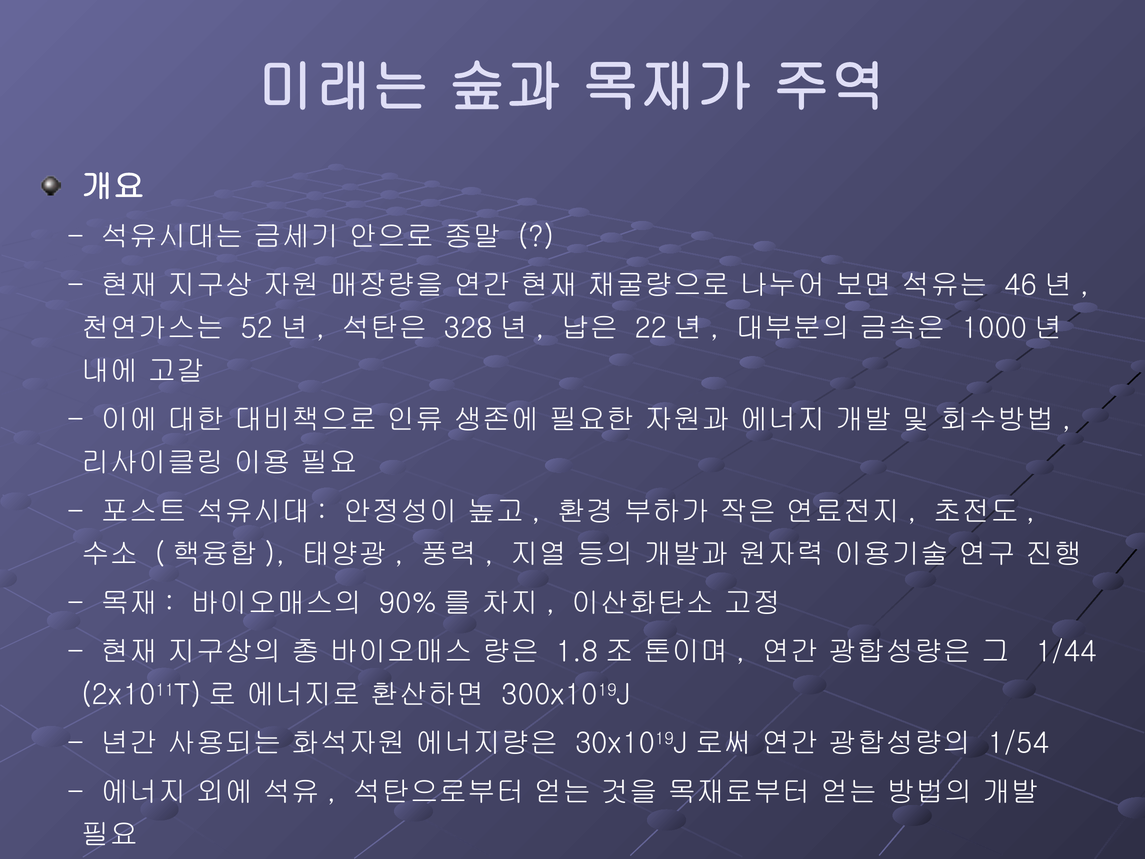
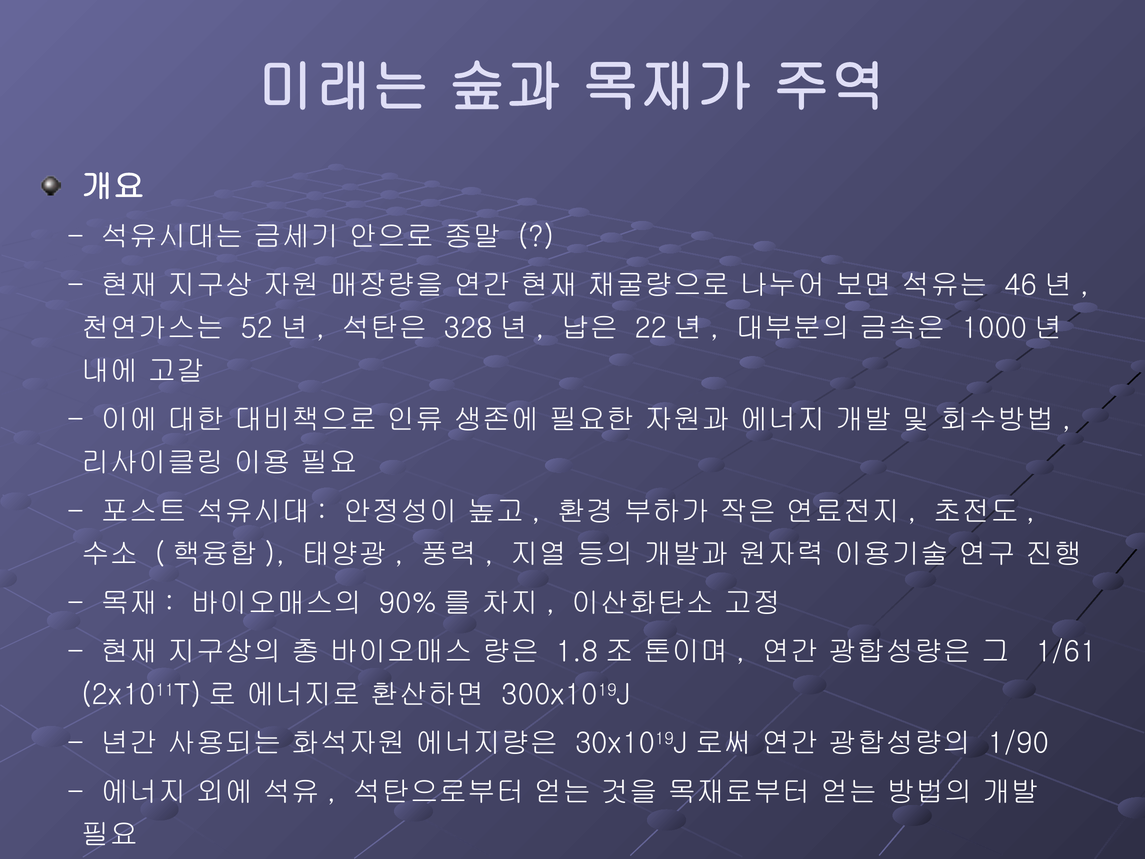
1/44: 1/44 -> 1/61
1/54: 1/54 -> 1/90
